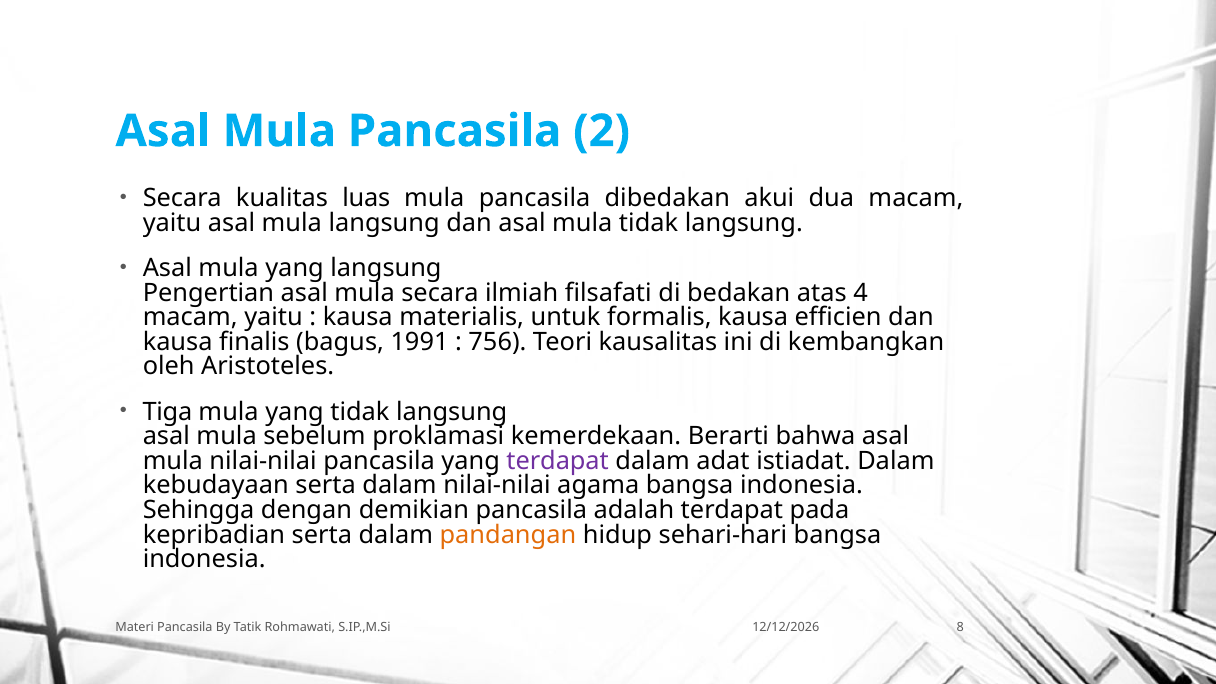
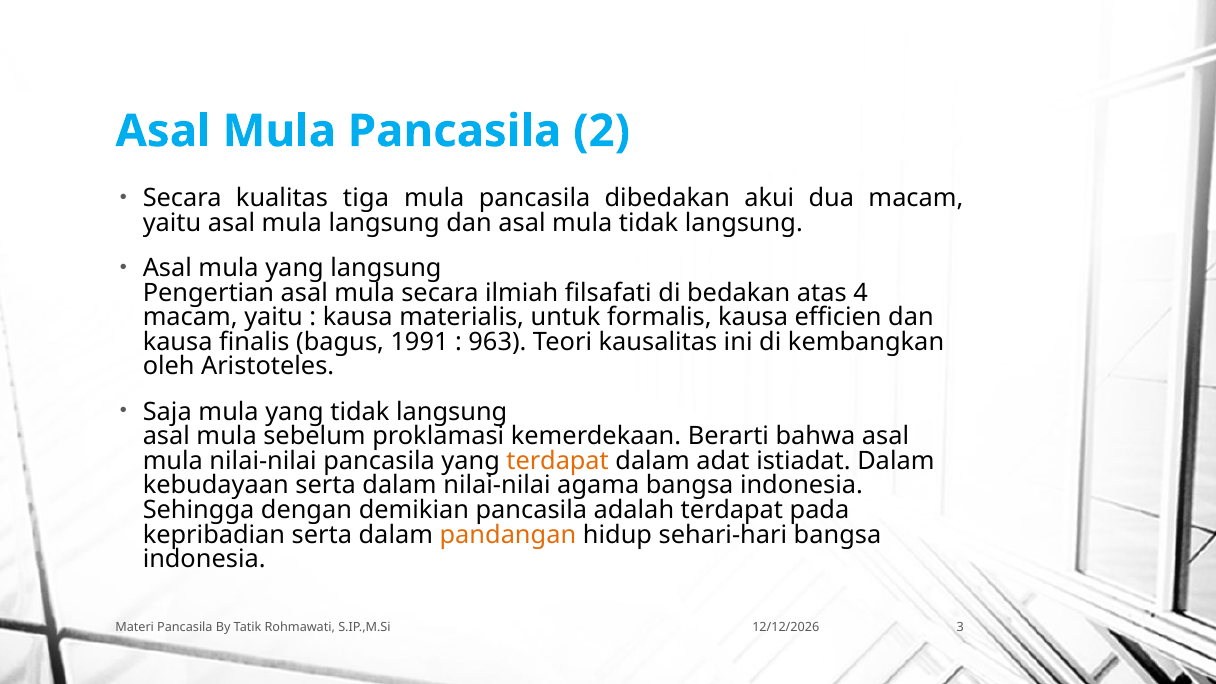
luas: luas -> tiga
756: 756 -> 963
Tiga: Tiga -> Saja
terdapat at (558, 461) colour: purple -> orange
8: 8 -> 3
